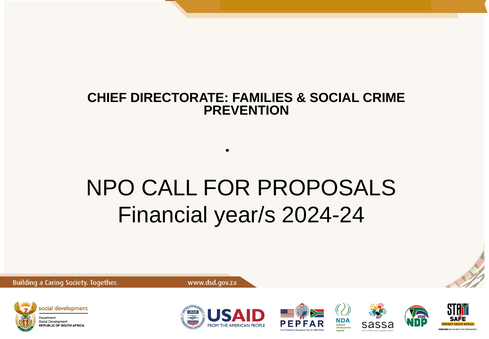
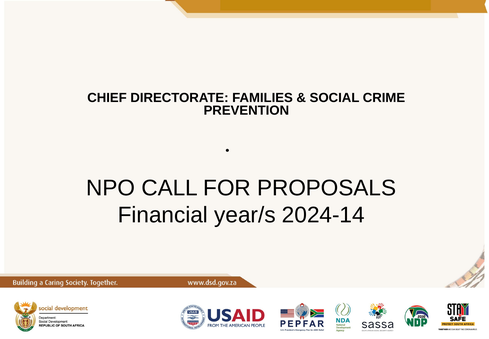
2024-24: 2024-24 -> 2024-14
